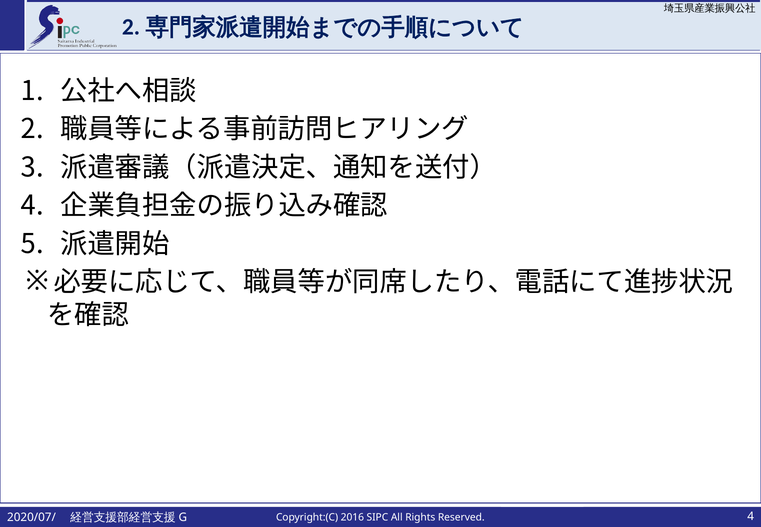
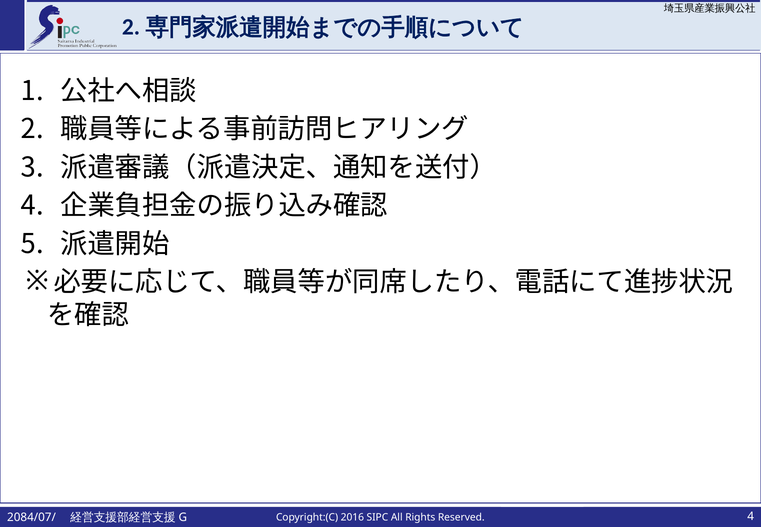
2020/07/: 2020/07/ -> 2084/07/
